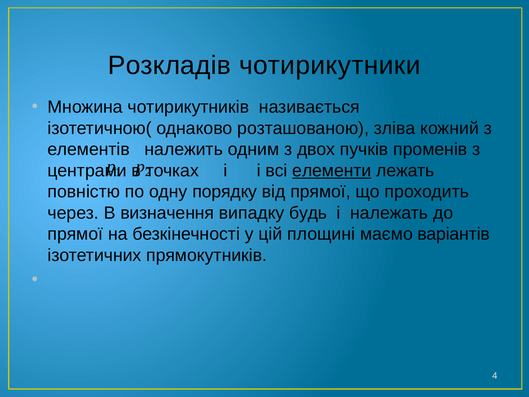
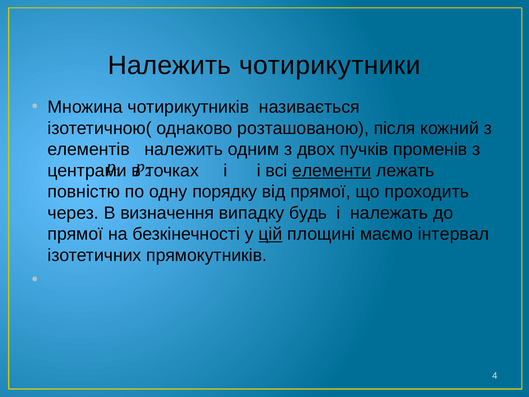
Розкладів at (169, 65): Розкладів -> Належить
зліва: зліва -> після
цій underline: none -> present
варіантів: варіантів -> інтервал
